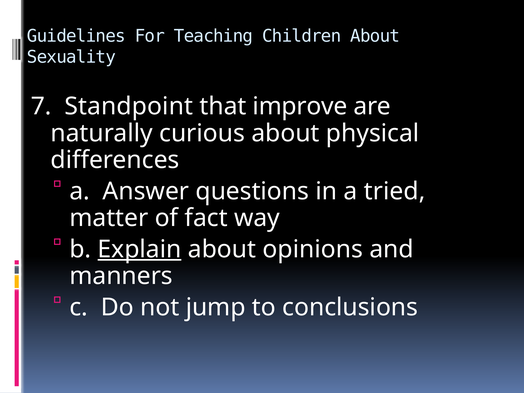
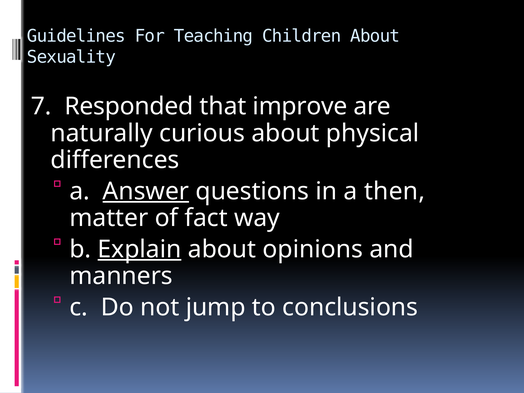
Standpoint: Standpoint -> Responded
Answer underline: none -> present
tried: tried -> then
